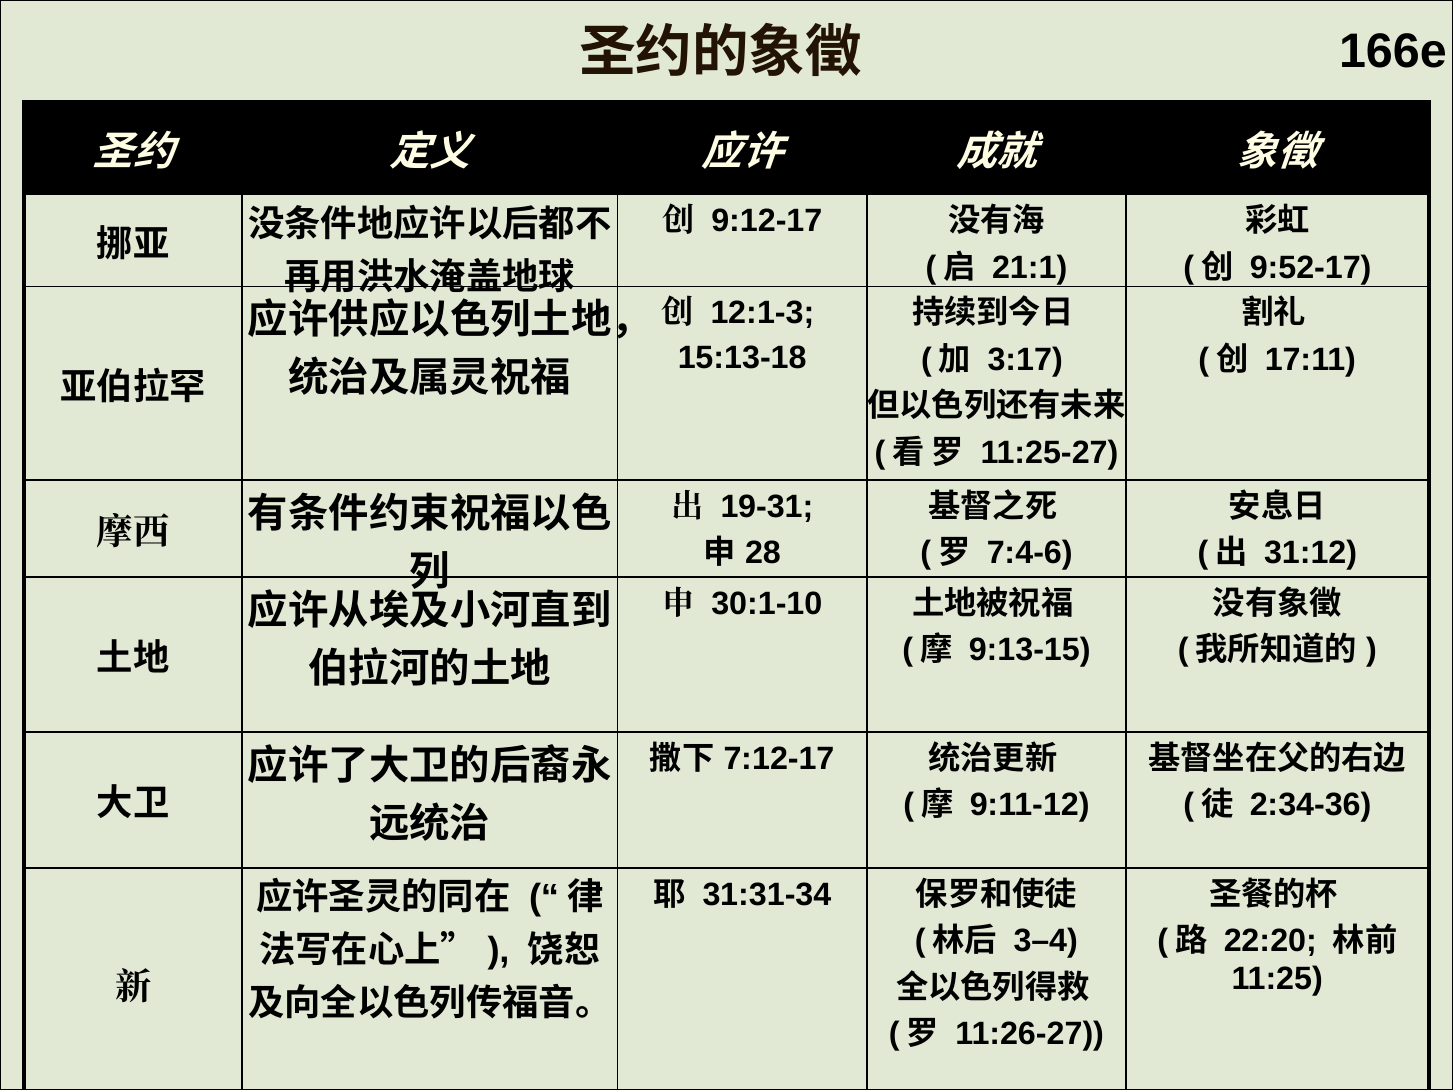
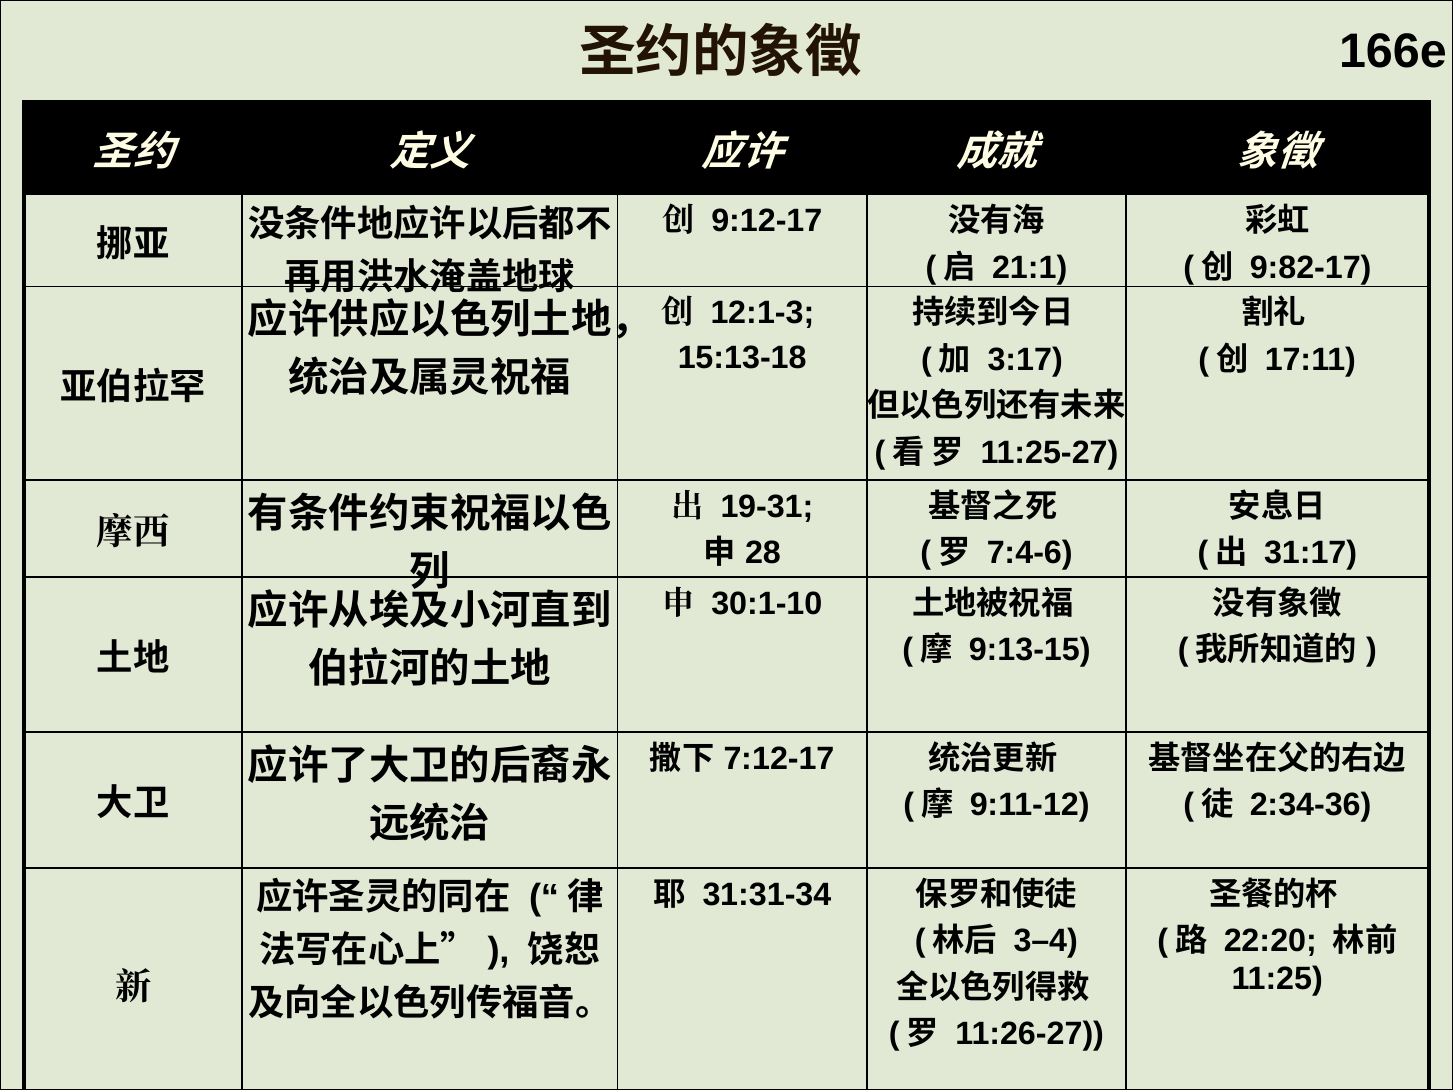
9:52-17: 9:52-17 -> 9:82-17
31:12: 31:12 -> 31:17
